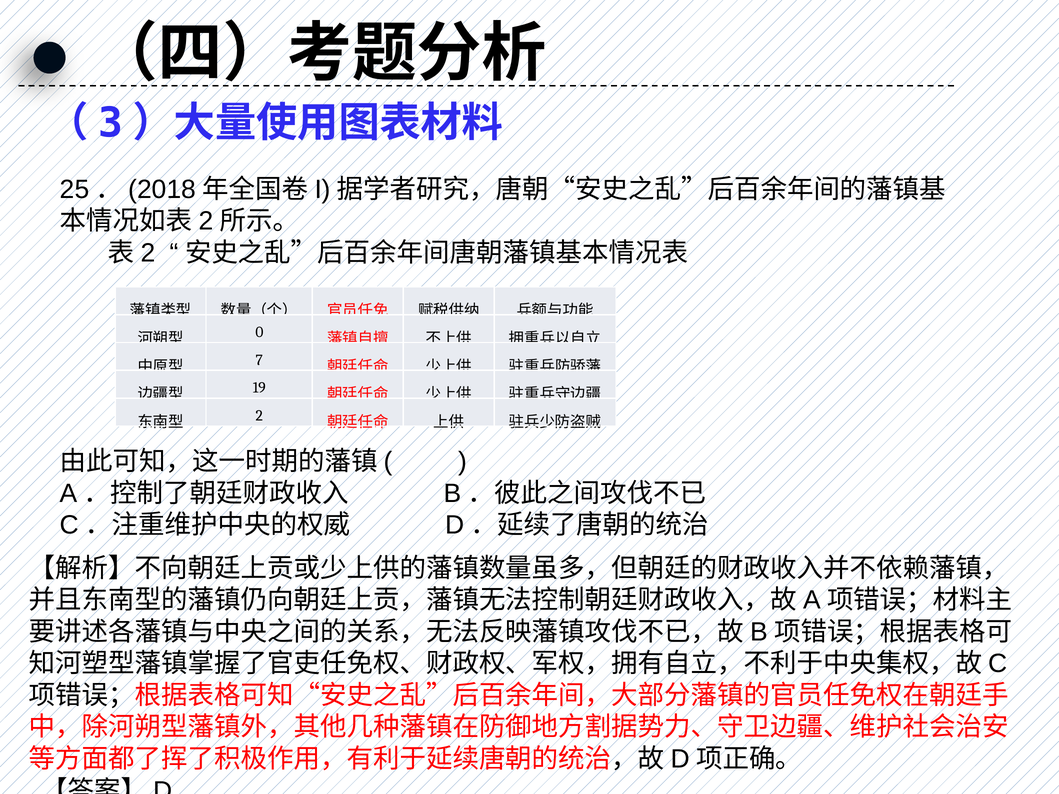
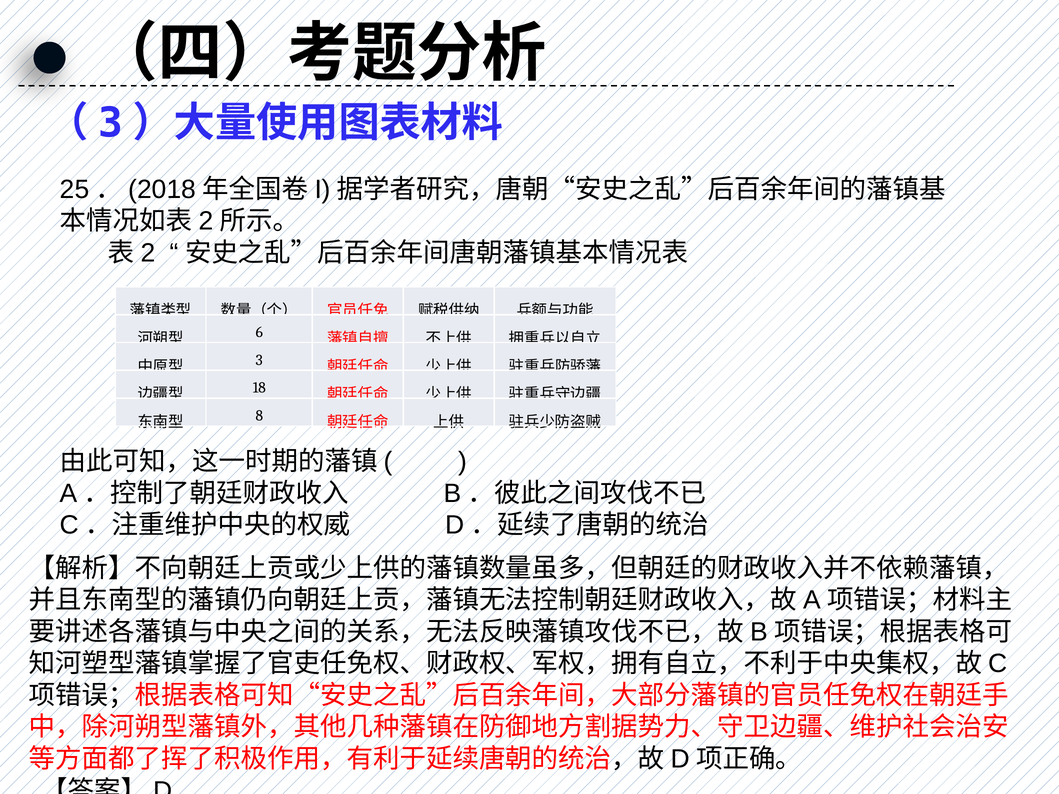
0: 0 -> 6
7: 7 -> 3
19: 19 -> 18
2: 2 -> 8
